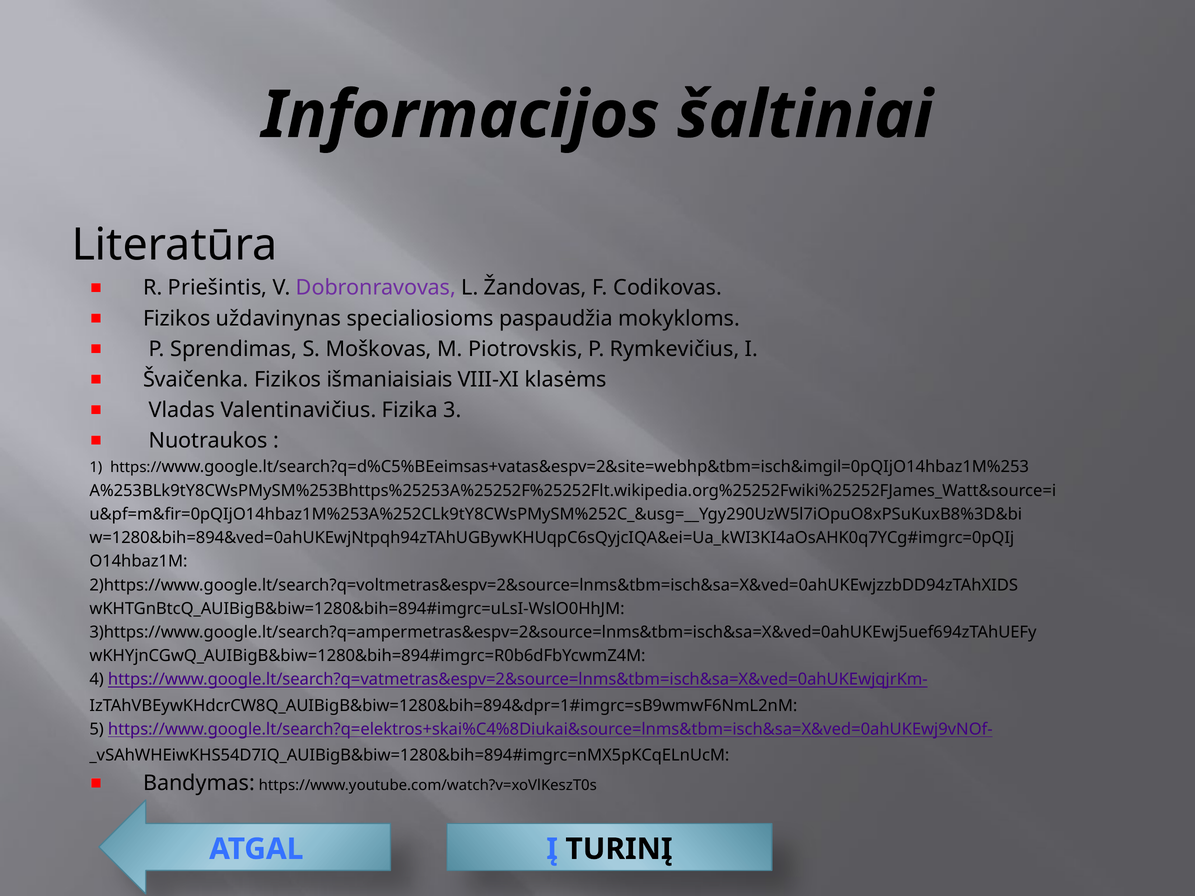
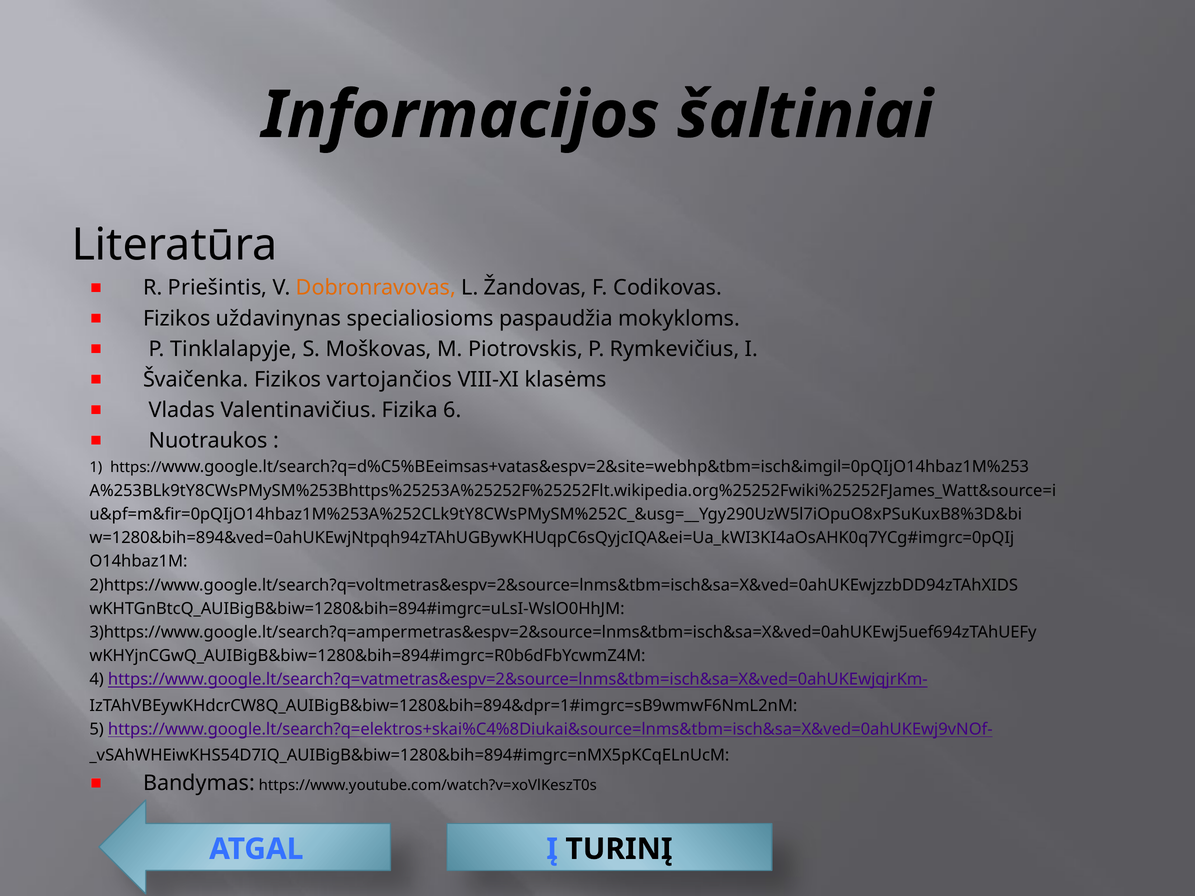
Dobronravovas colour: purple -> orange
Sprendimas: Sprendimas -> Tinklalapyje
išmaniaisiais: išmaniaisiais -> vartojančios
3: 3 -> 6
